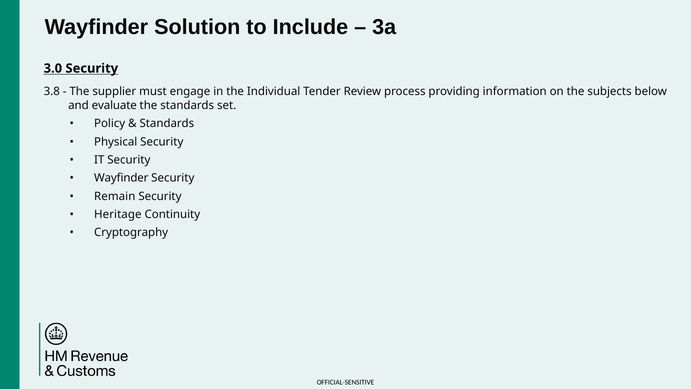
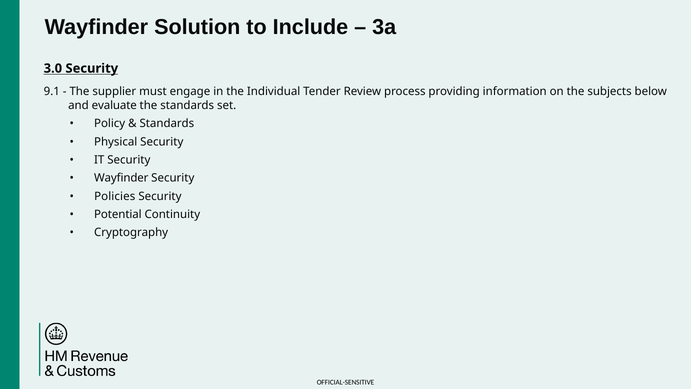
3.8: 3.8 -> 9.1
Remain: Remain -> Policies
Heritage: Heritage -> Potential
